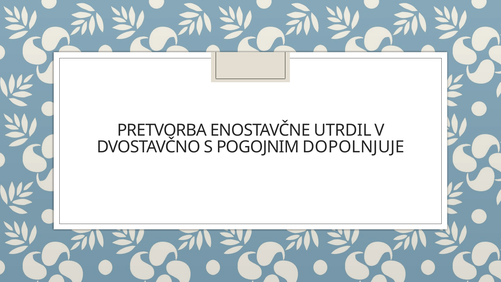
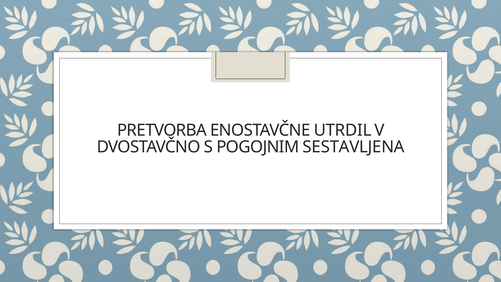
DOPOLNJUJE: DOPOLNJUJE -> SESTAVLJENA
